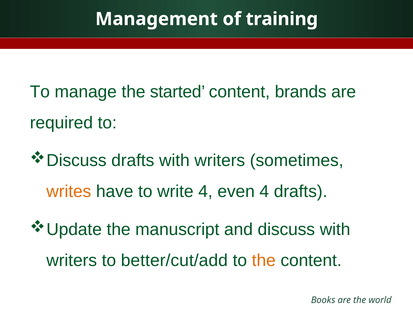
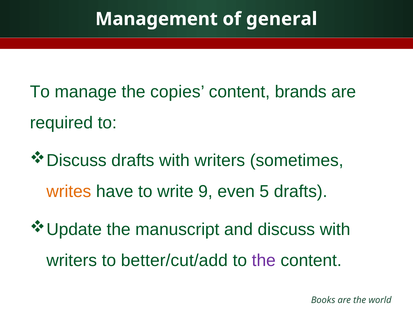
training: training -> general
started: started -> copies
write 4: 4 -> 9
even 4: 4 -> 5
the at (264, 260) colour: orange -> purple
